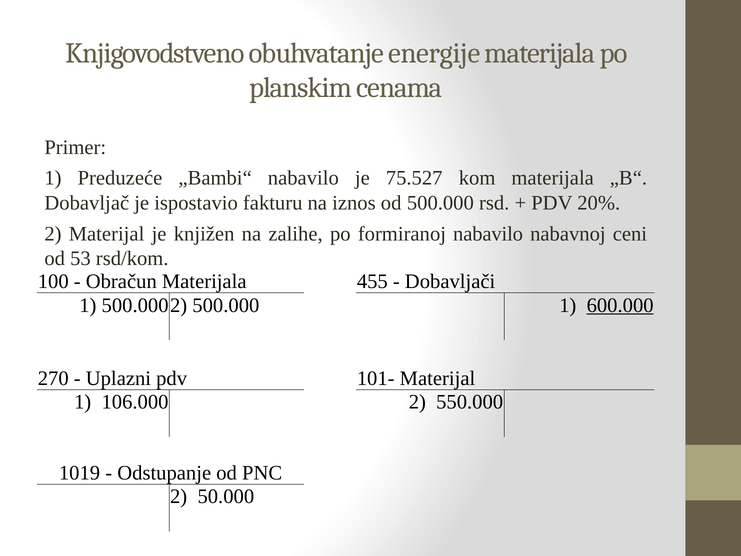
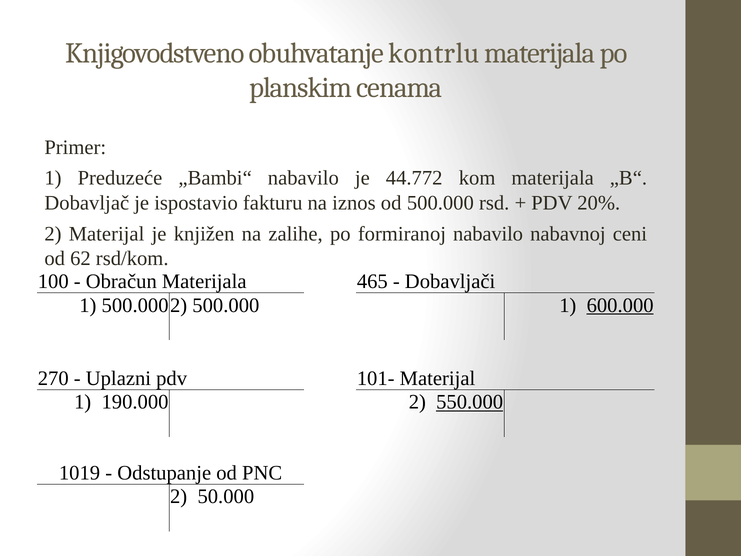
energije: energije -> kontrlu
75.527: 75.527 -> 44.772
53: 53 -> 62
455: 455 -> 465
106.000: 106.000 -> 190.000
550.000 underline: none -> present
